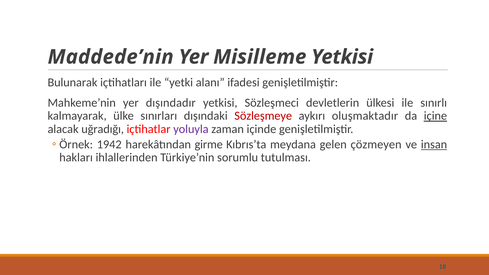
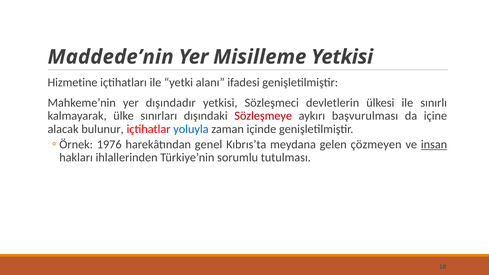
Bulunarak: Bulunarak -> Hizmetine
oluşmaktadır: oluşmaktadır -> başvurulması
içine underline: present -> none
uğradığı: uğradığı -> bulunur
yoluyla colour: purple -> blue
1942: 1942 -> 1976
girme: girme -> genel
